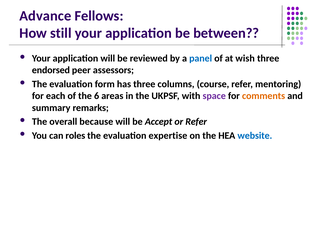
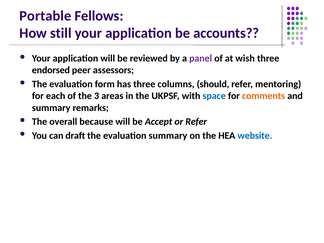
Advance: Advance -> Portable
between: between -> accounts
panel colour: blue -> purple
course: course -> should
6: 6 -> 3
space colour: purple -> blue
roles: roles -> draft
evaluation expertise: expertise -> summary
